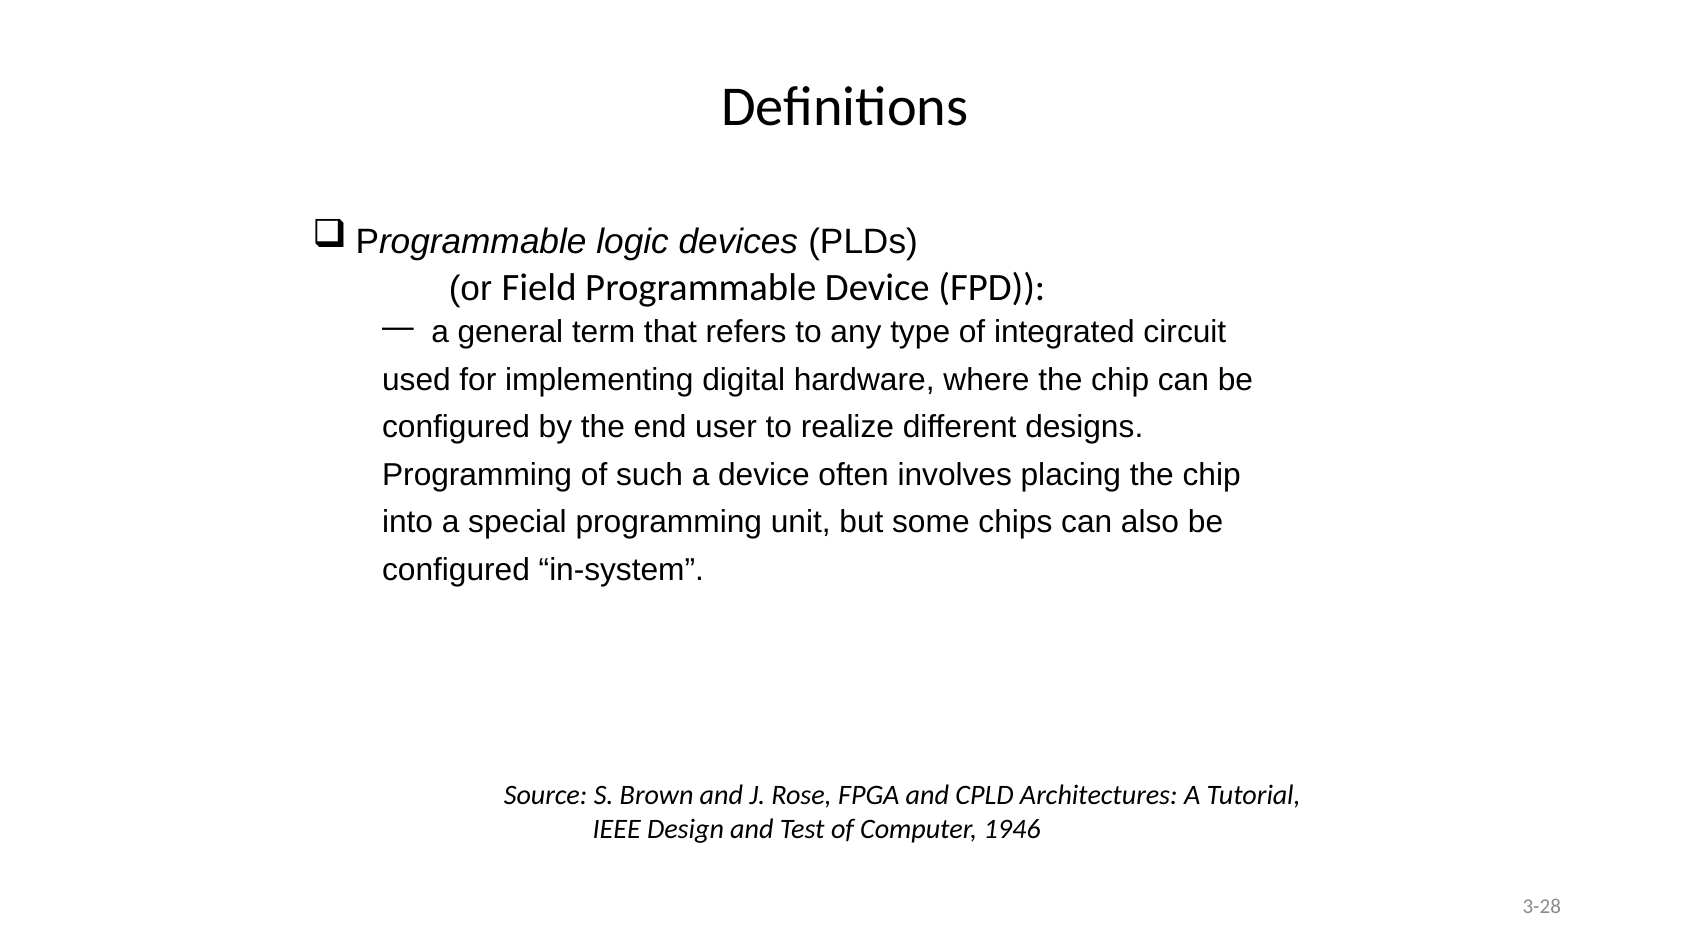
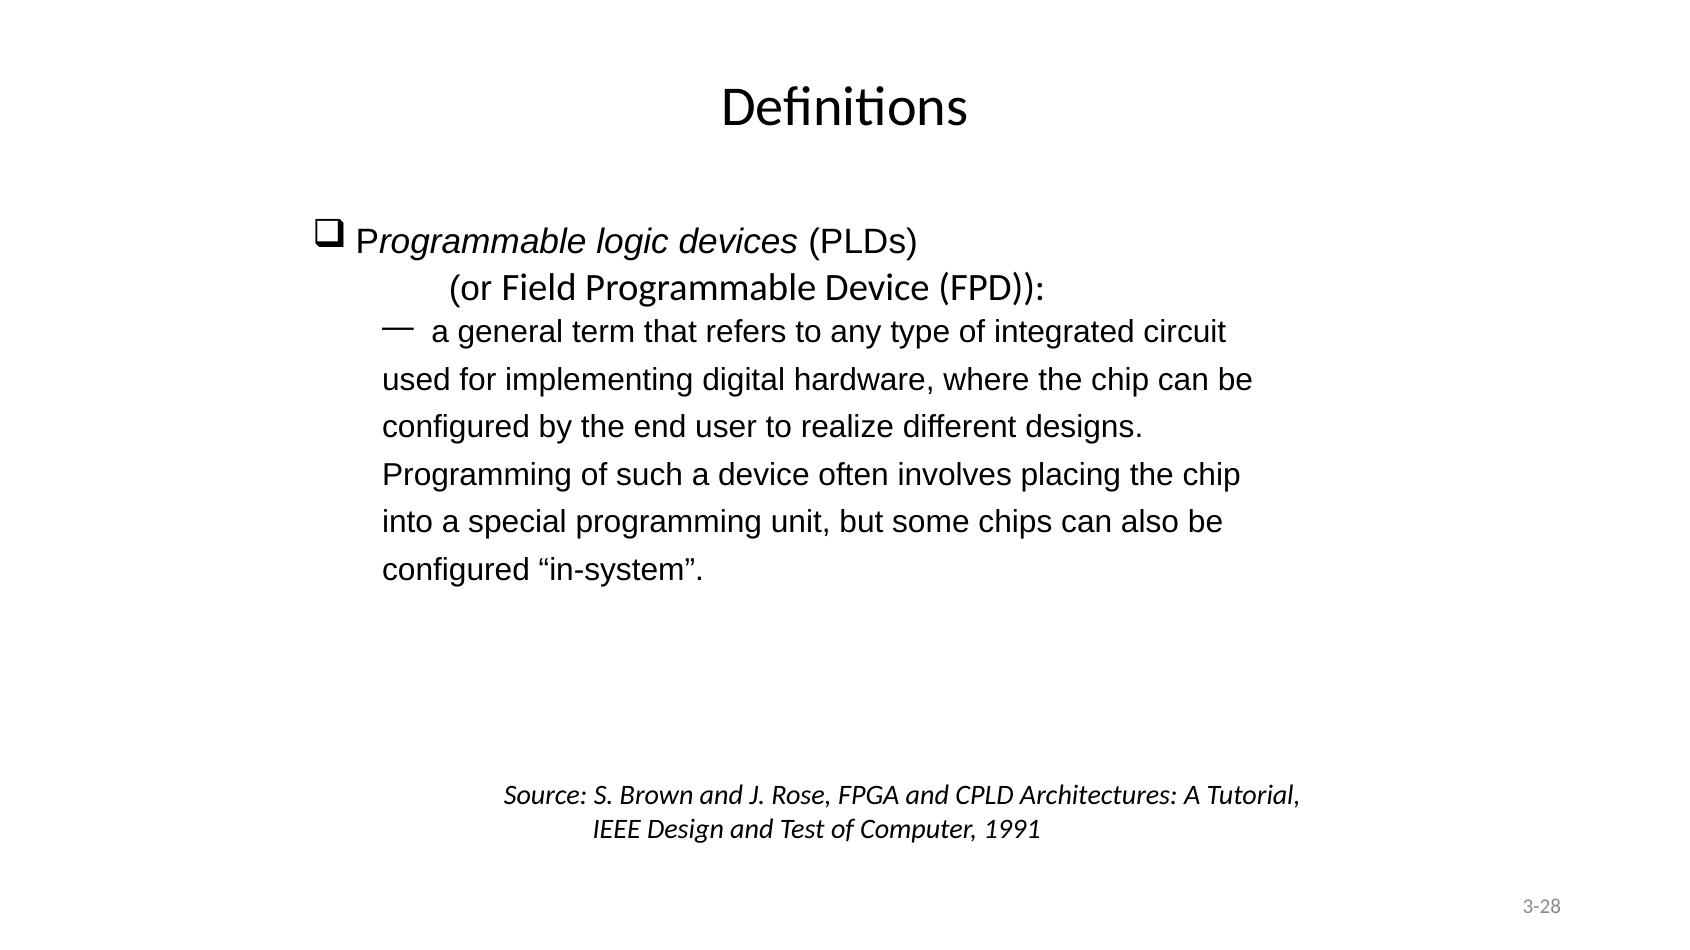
1946: 1946 -> 1991
